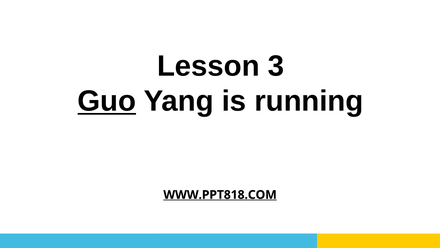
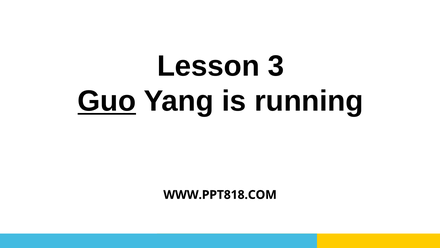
WWW.PPT818.COM underline: present -> none
